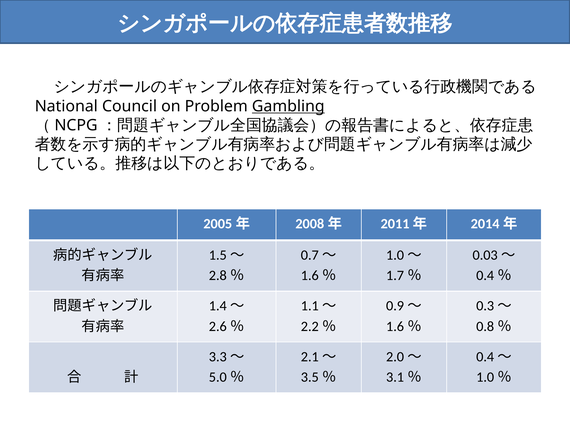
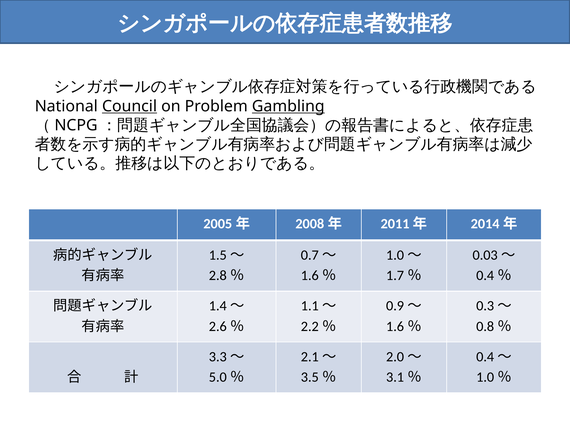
Council underline: none -> present
